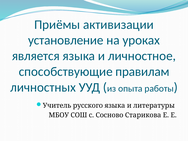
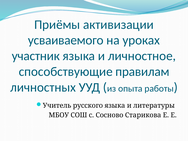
установление: установление -> усваиваемого
является: является -> участник
